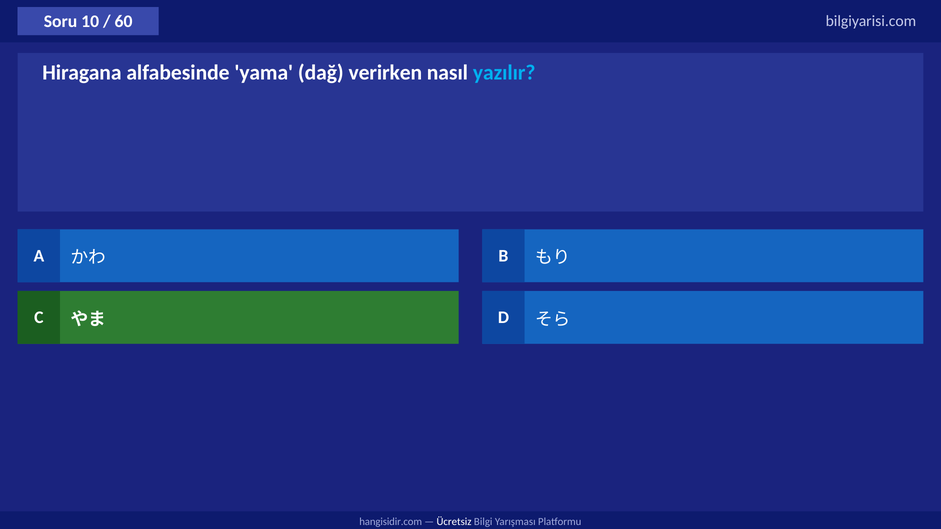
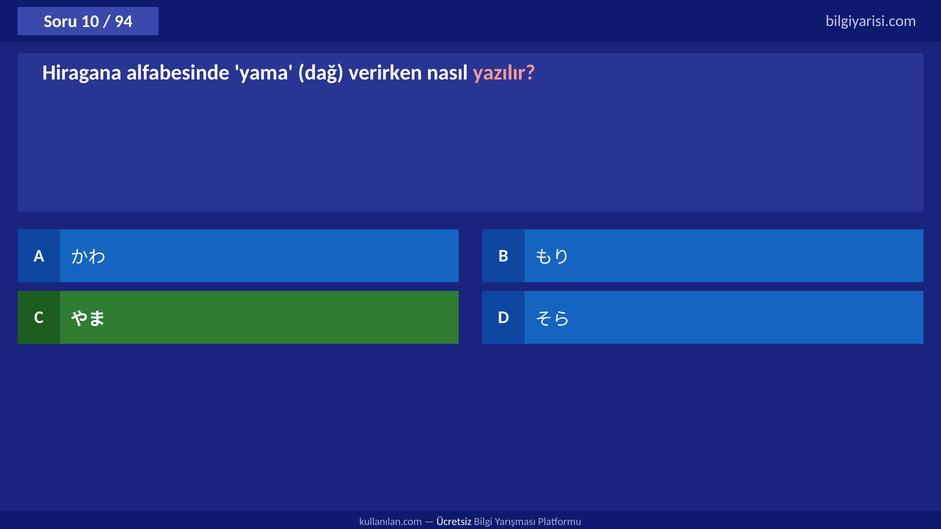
60: 60 -> 94
yazılır colour: light blue -> pink
hangisidir.com: hangisidir.com -> kullanılan.com
